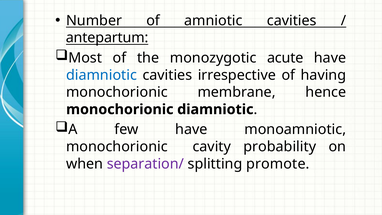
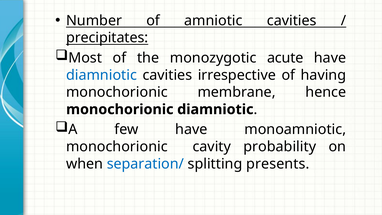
antepartum: antepartum -> precipitates
separation/ colour: purple -> blue
promote: promote -> presents
